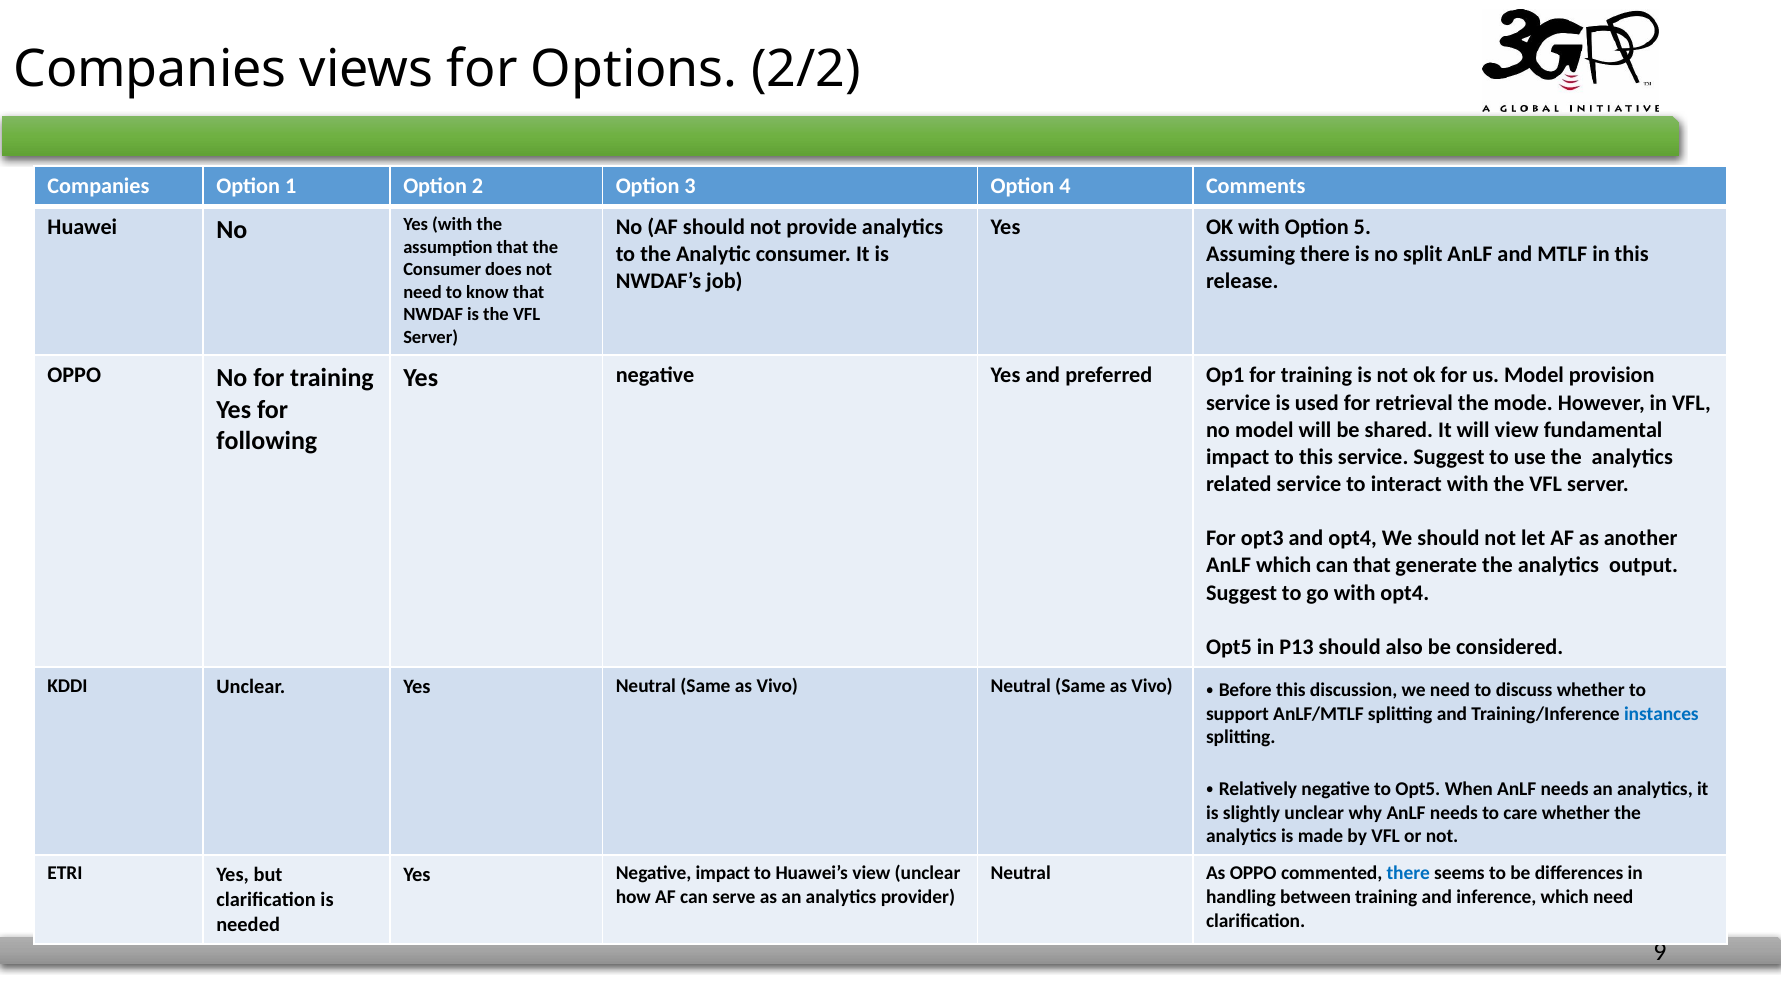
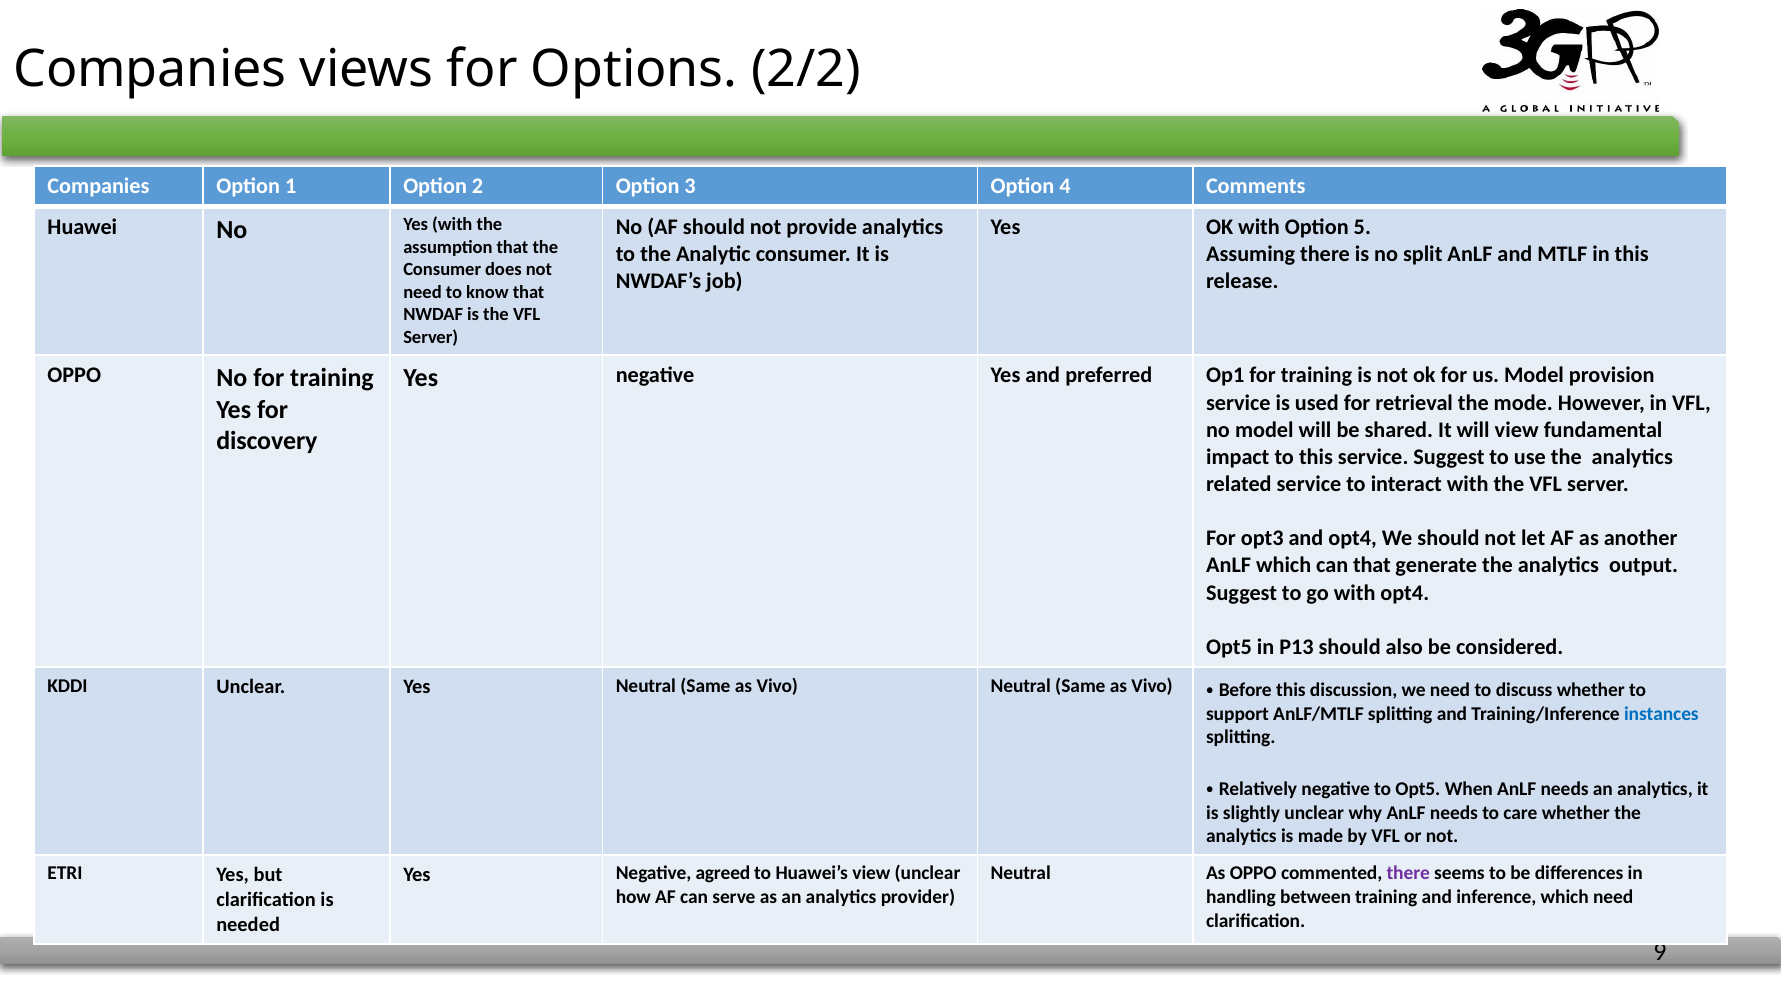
following: following -> discovery
there at (1408, 873) colour: blue -> purple
Negative impact: impact -> agreed
